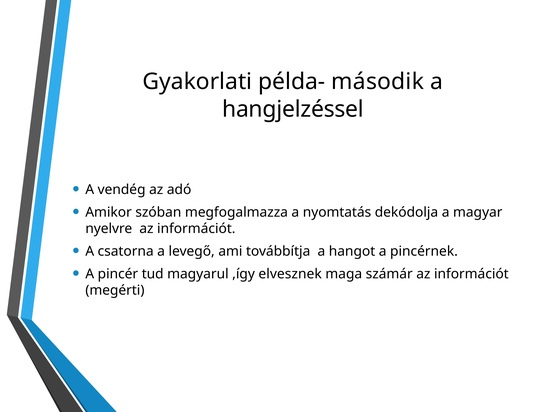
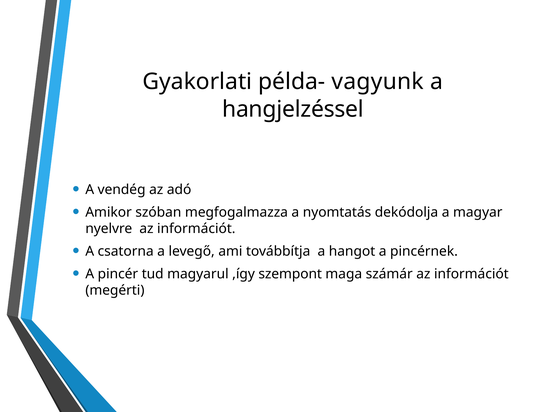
második: második -> vagyunk
elvesznek: elvesznek -> szempont
